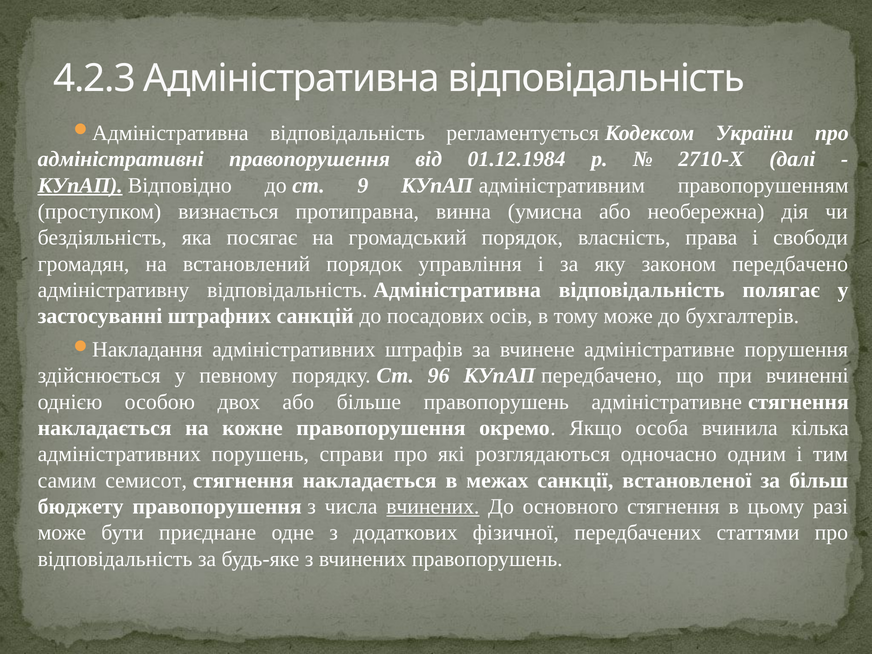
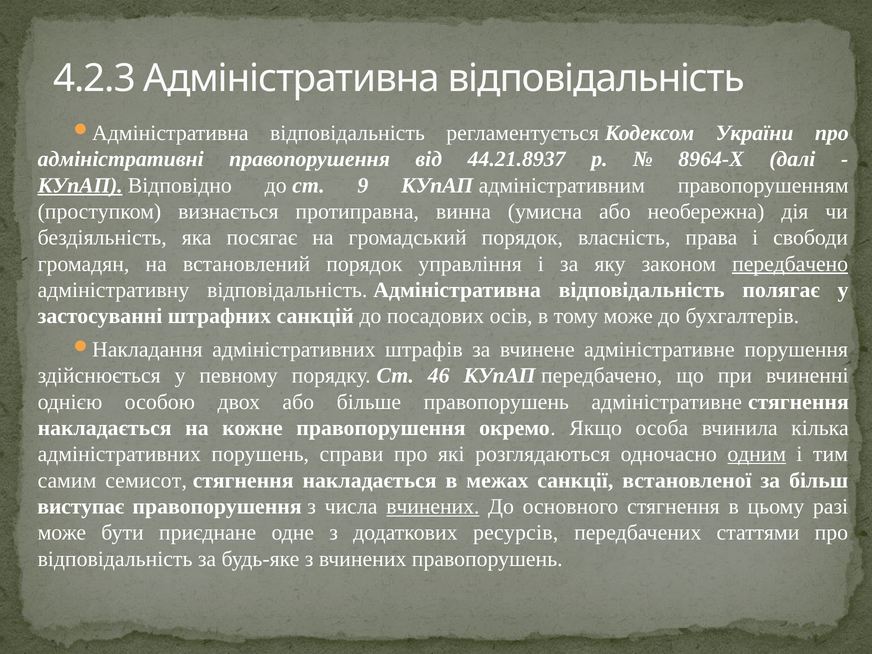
01.12.1984: 01.12.1984 -> 44.21.8937
2710-Х: 2710-Х -> 8964-Х
передбачено at (790, 264) underline: none -> present
96: 96 -> 46
одним underline: none -> present
бюджету: бюджету -> виступає
фізичної: фізичної -> ресурсів
